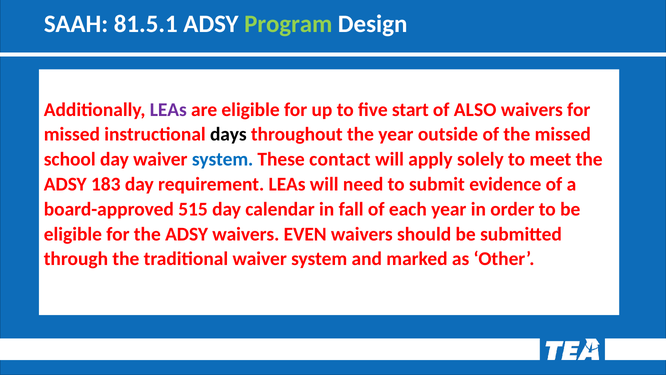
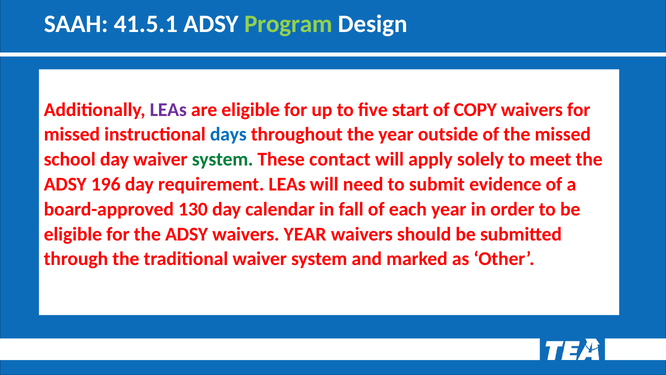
81.5.1: 81.5.1 -> 41.5.1
ALSO: ALSO -> COPY
days colour: black -> blue
system at (223, 159) colour: blue -> green
183: 183 -> 196
515: 515 -> 130
waivers EVEN: EVEN -> YEAR
